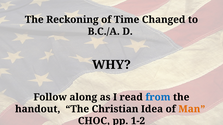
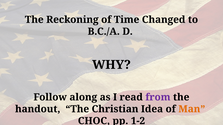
from colour: blue -> purple
